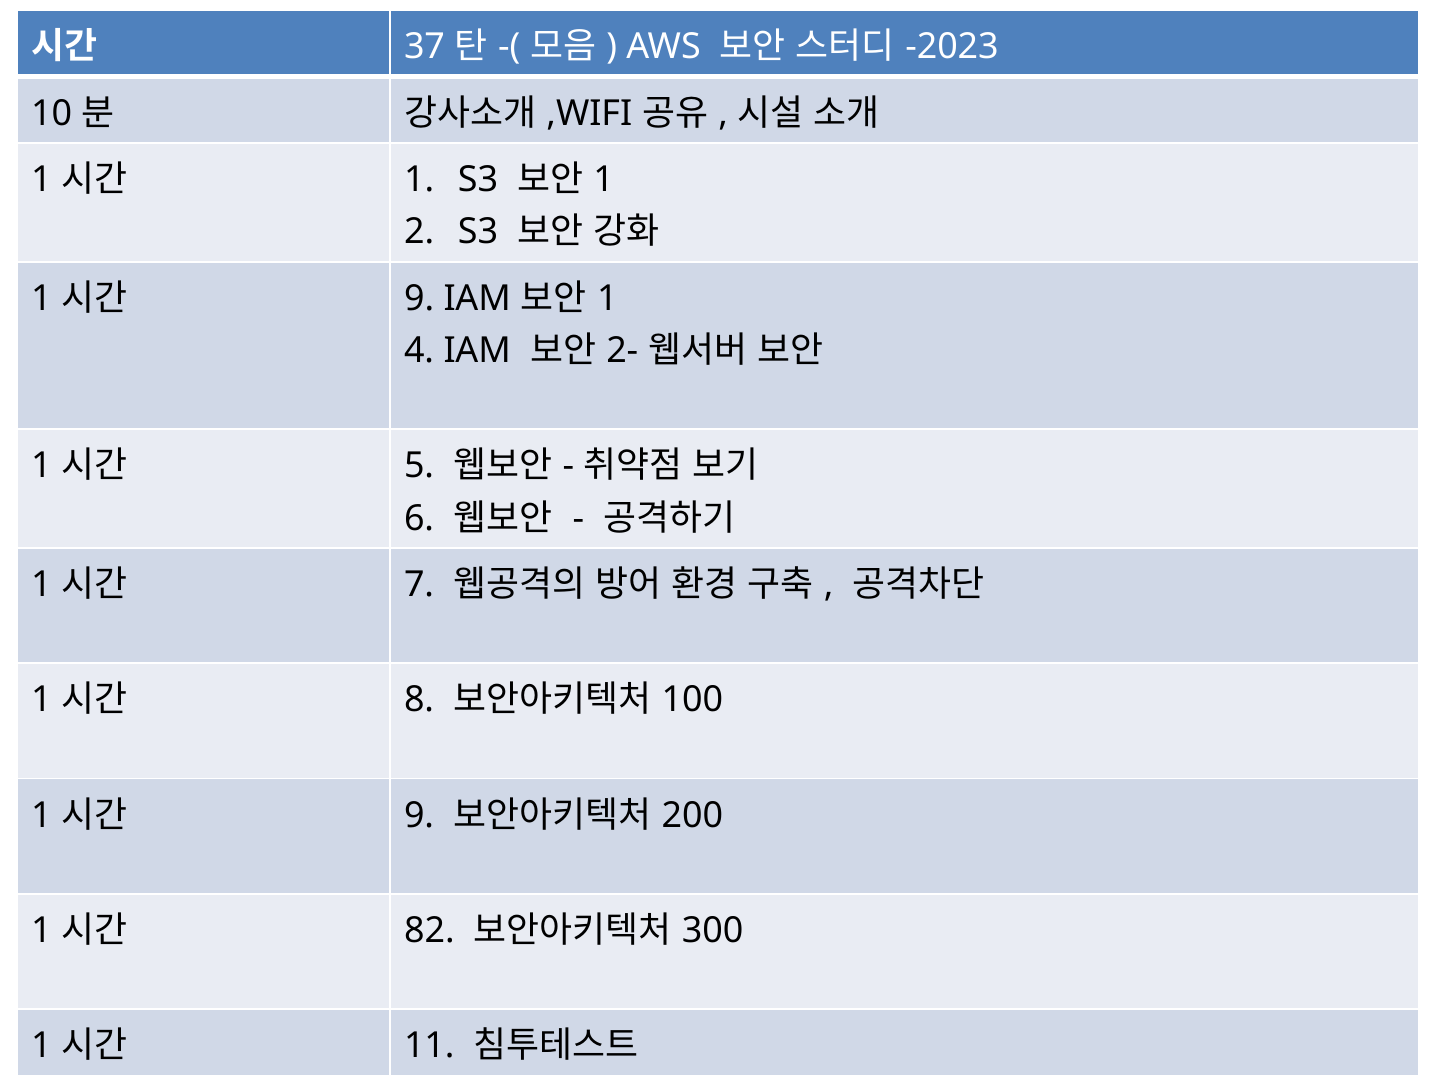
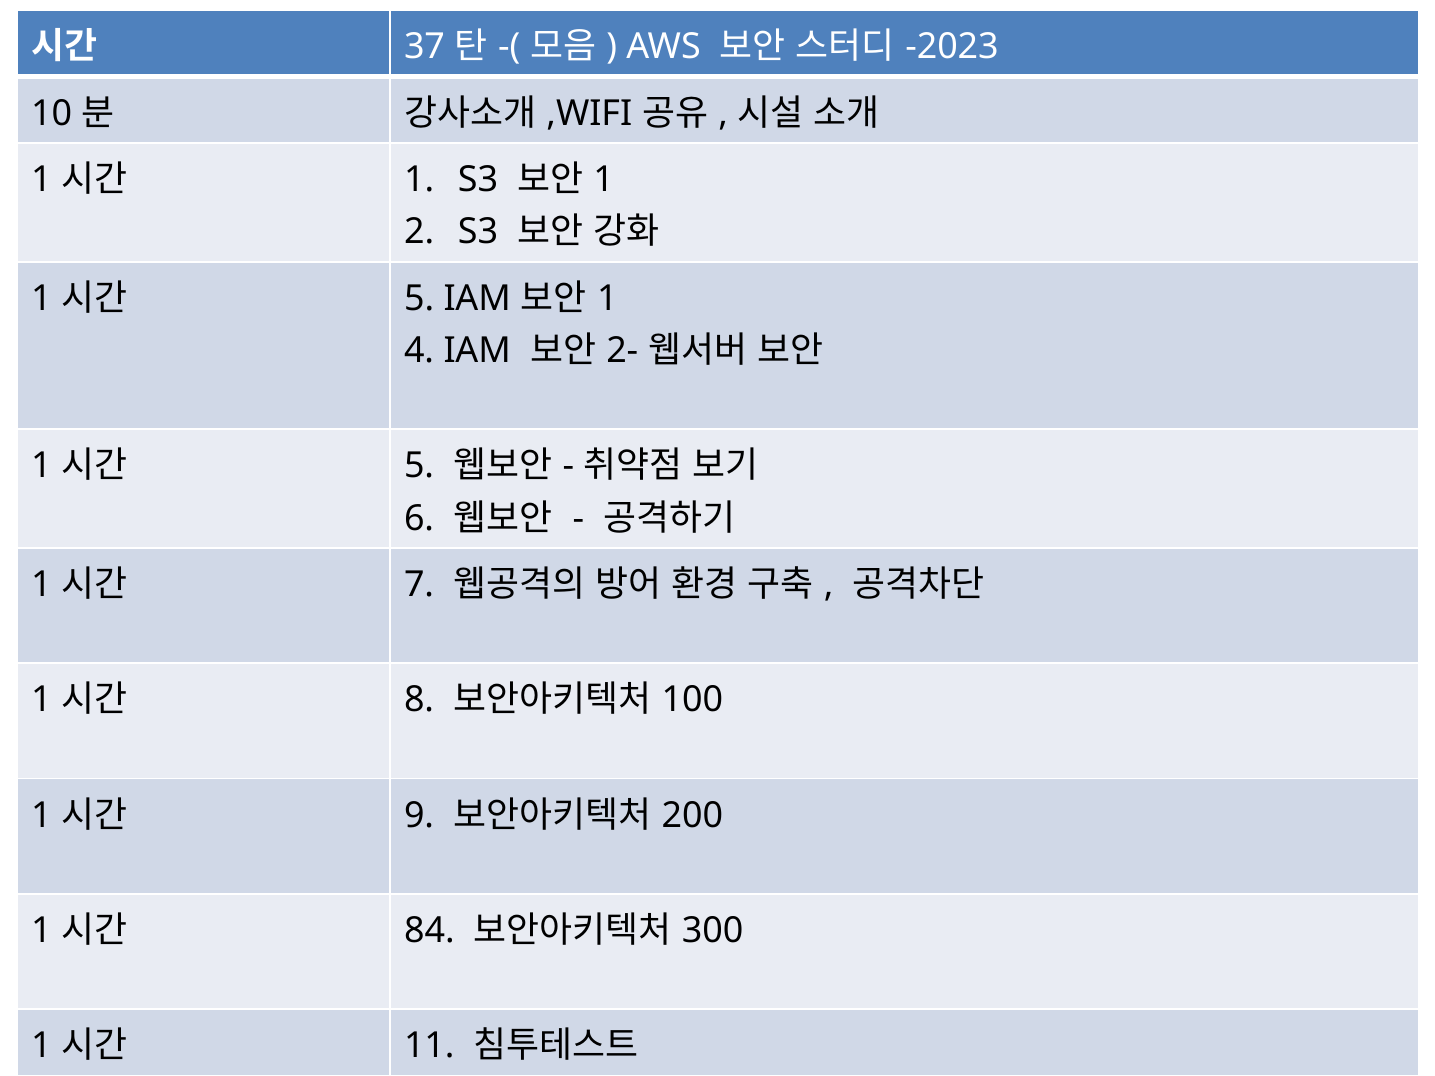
9 at (419, 299): 9 -> 5
82: 82 -> 84
